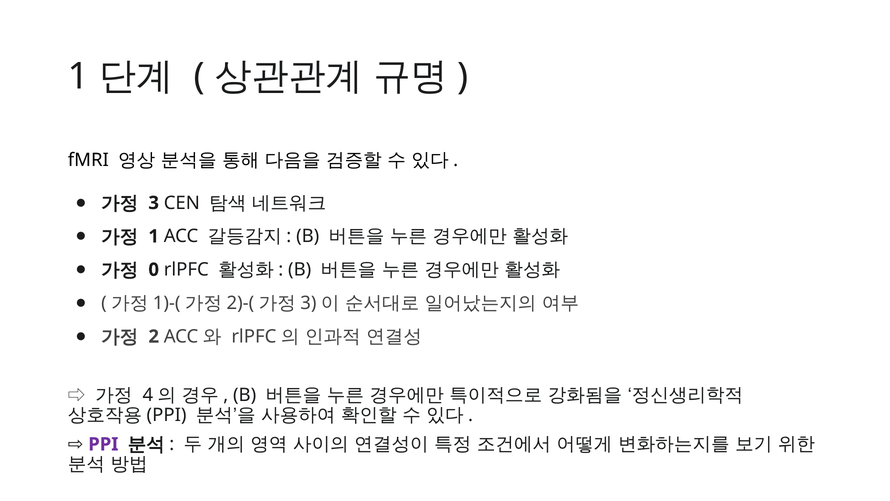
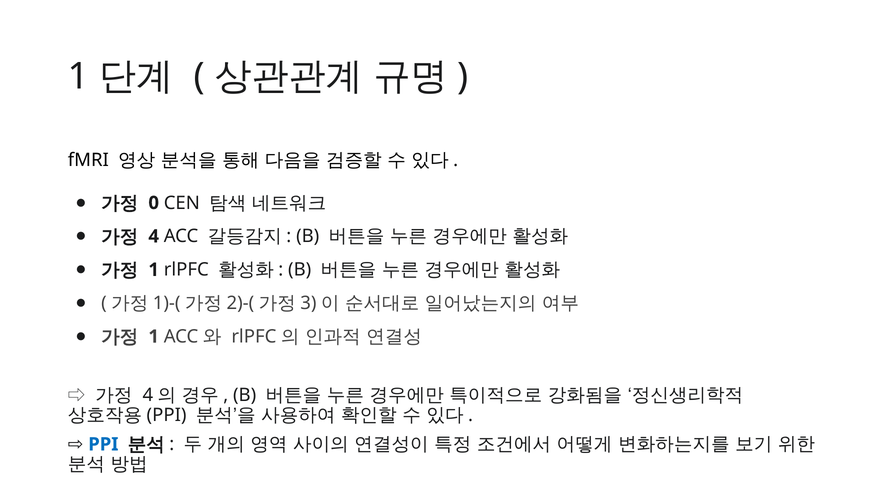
3: 3 -> 0
1 at (154, 236): 1 -> 4
0 at (154, 270): 0 -> 1
2 at (154, 336): 2 -> 1
PPI colour: purple -> blue
